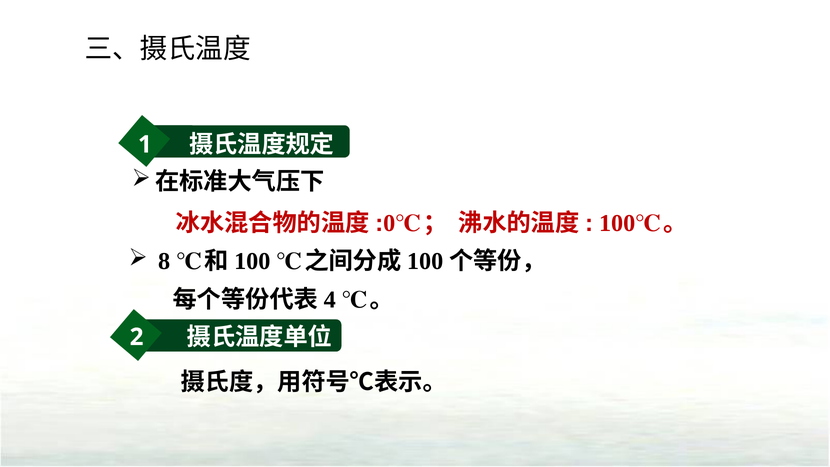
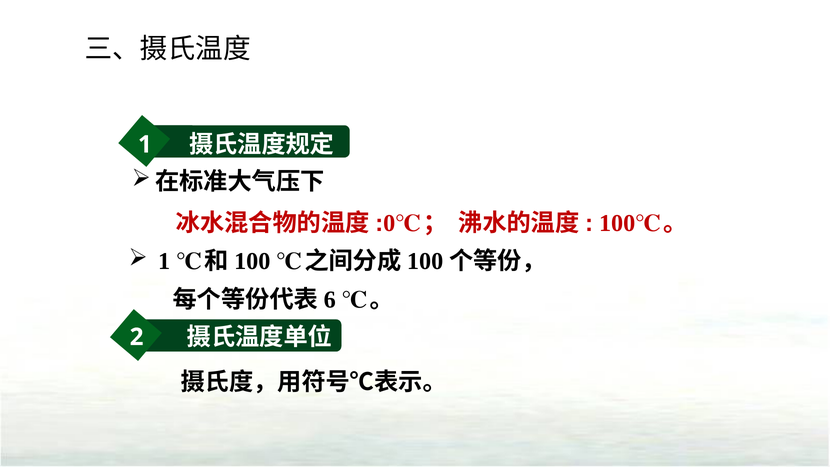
8 at (164, 261): 8 -> 1
4: 4 -> 6
